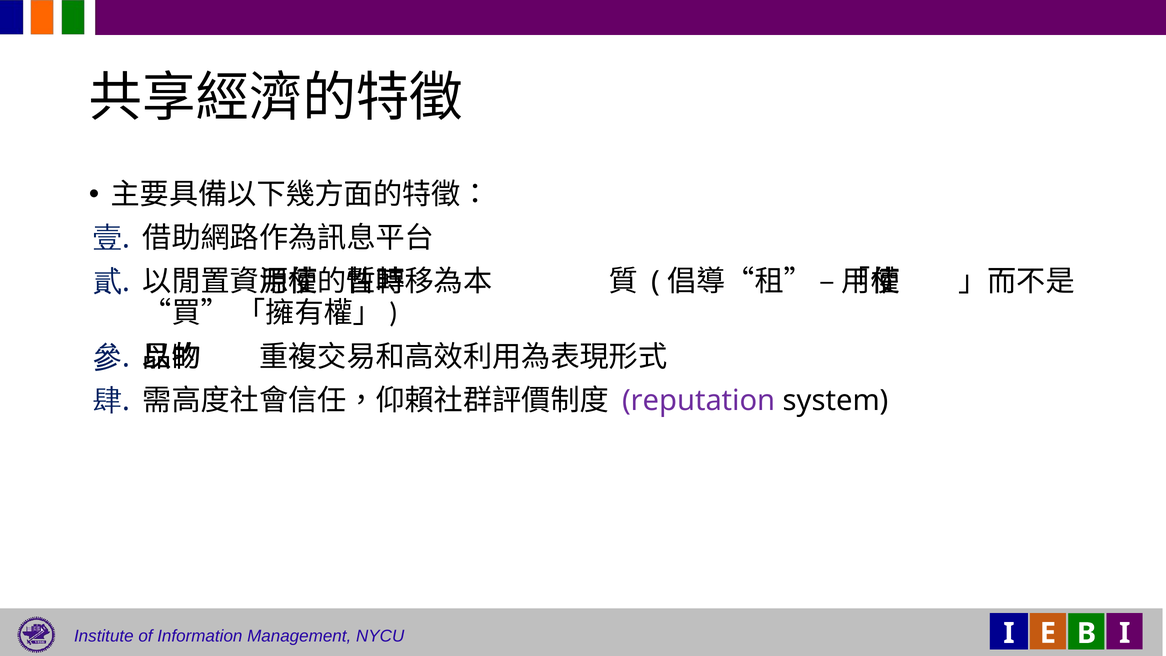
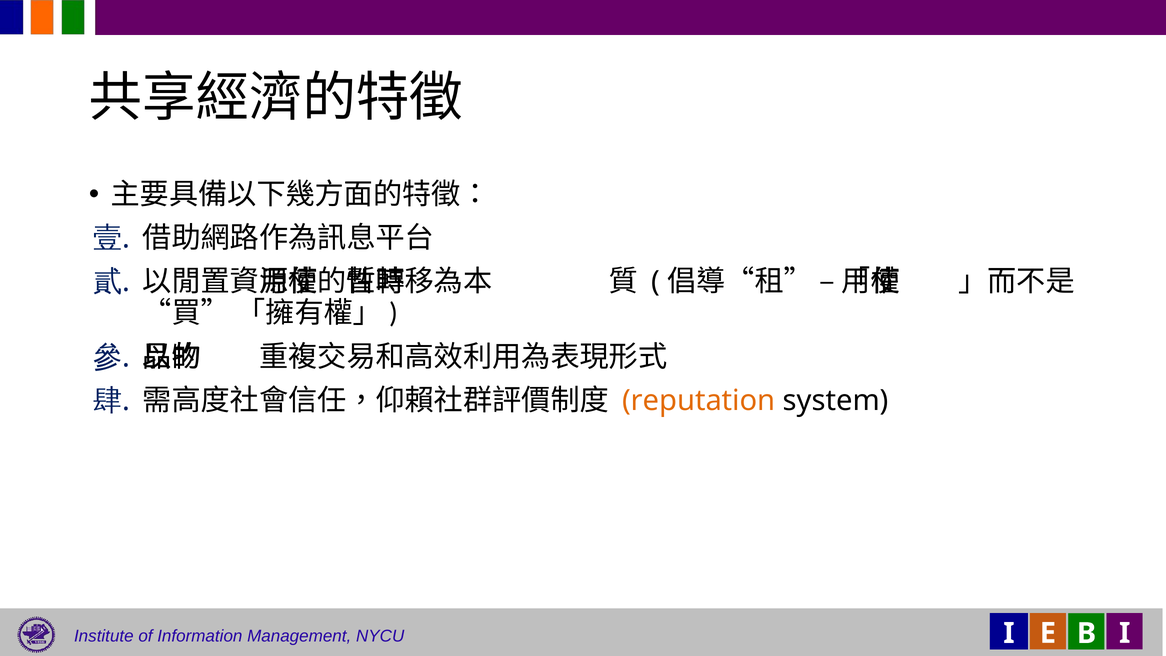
reputation colour: purple -> orange
